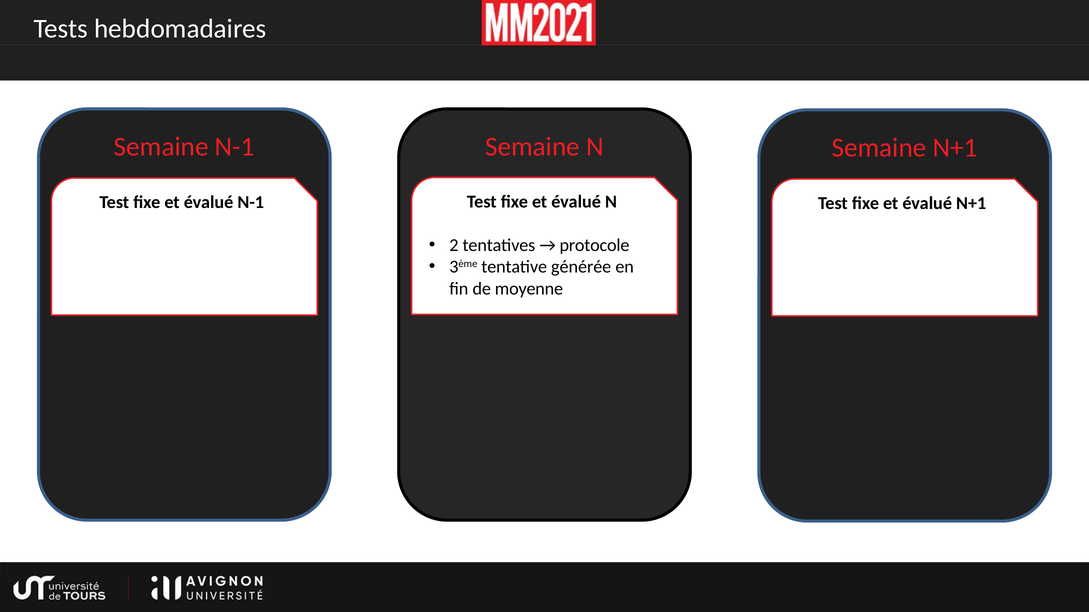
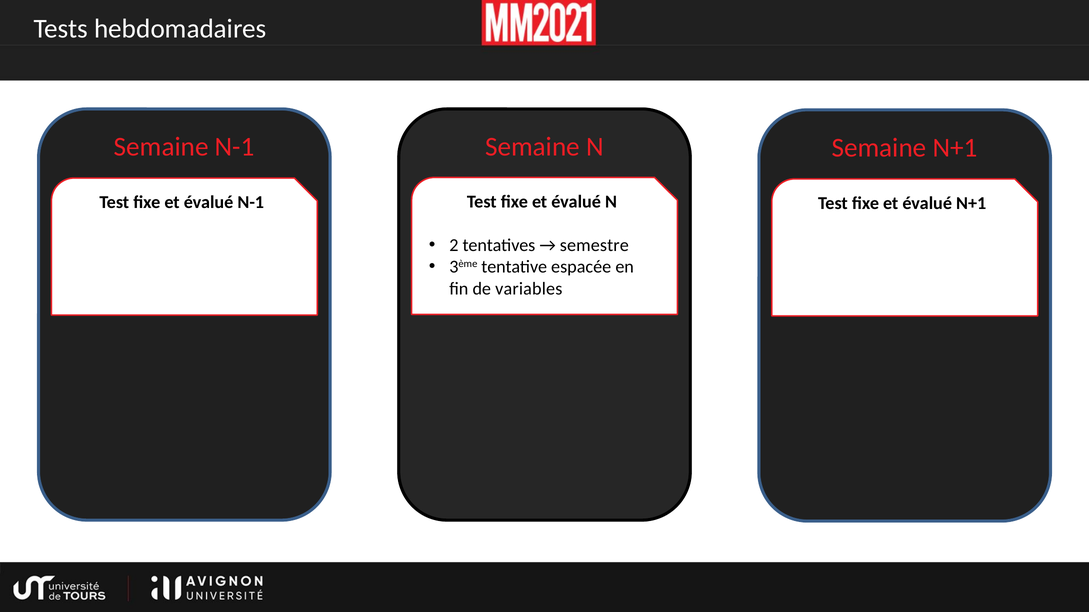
protocole: protocole -> semestre
générée: générée -> espacée
moyenne: moyenne -> variables
